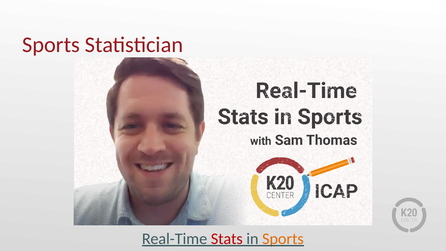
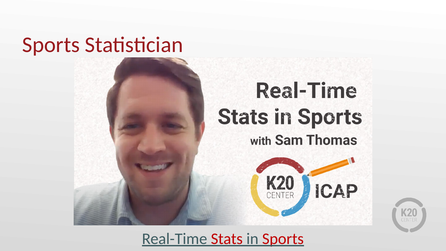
Sports at (283, 239) colour: orange -> red
